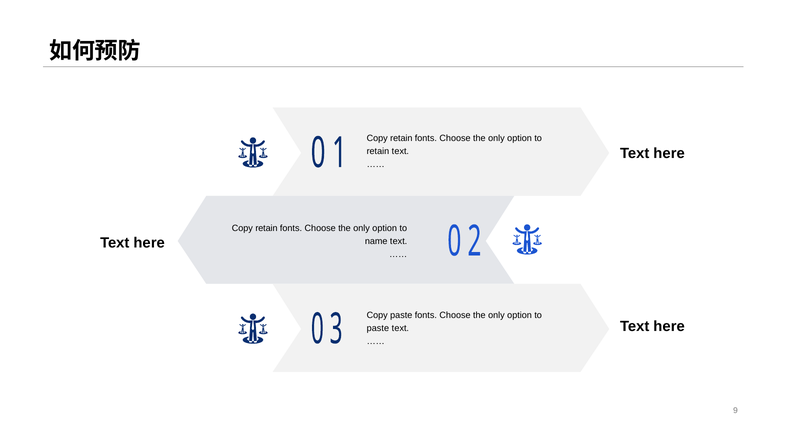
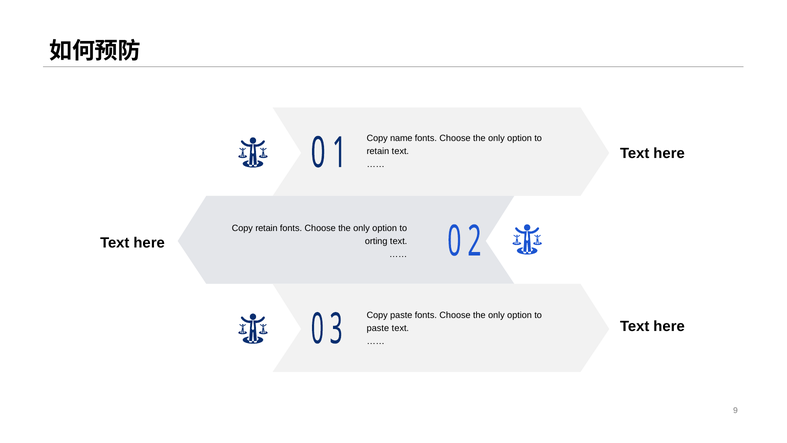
retain at (401, 138): retain -> name
name: name -> orting
